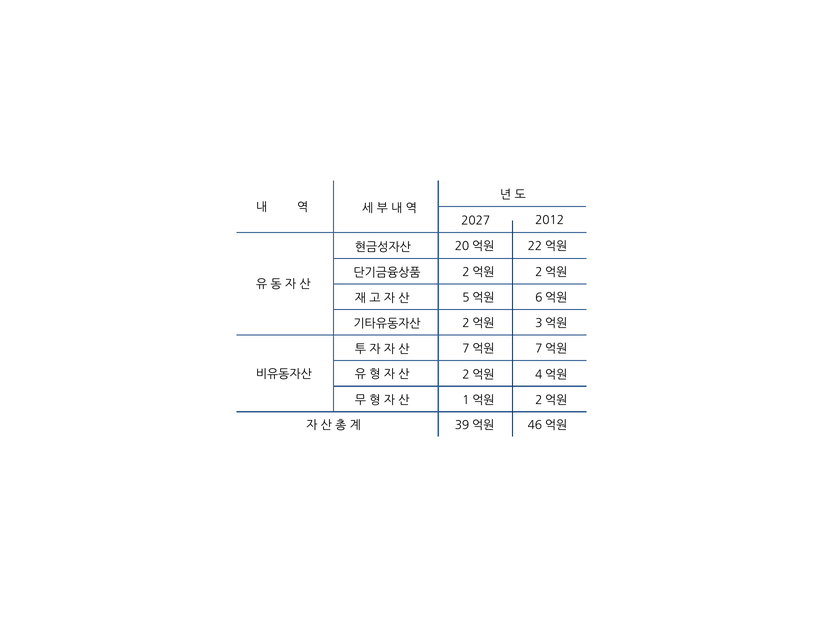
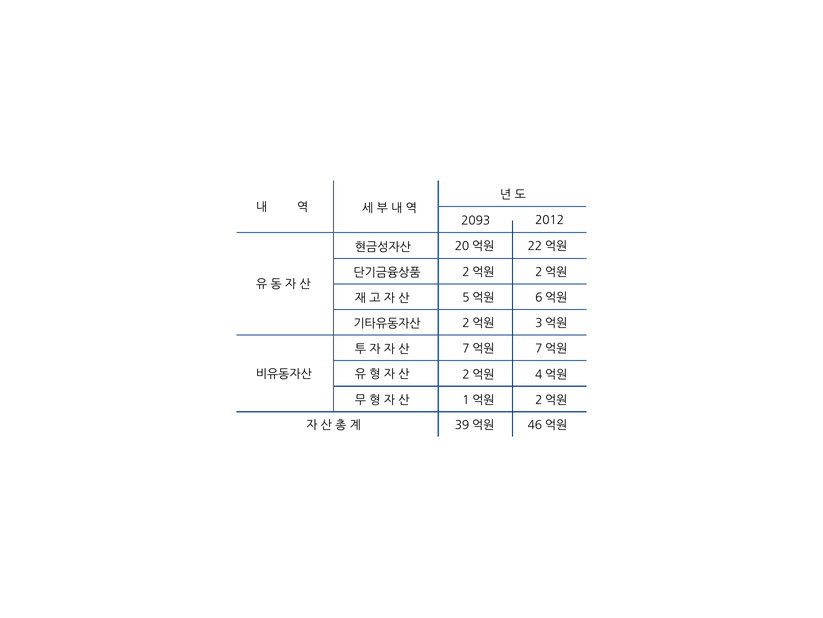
2027: 2027 -> 2093
